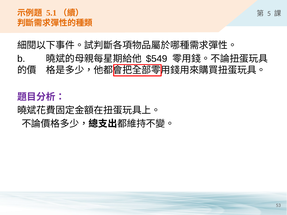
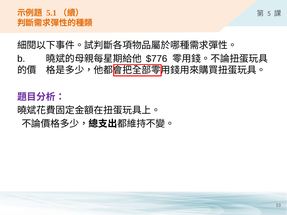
$549: $549 -> $776
